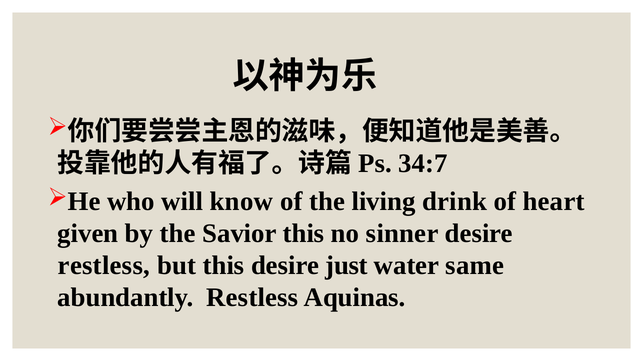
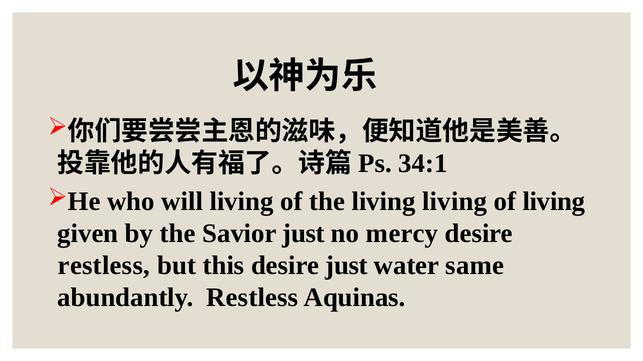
34:7: 34:7 -> 34:1
will know: know -> living
living drink: drink -> living
of heart: heart -> living
Savior this: this -> just
sinner: sinner -> mercy
